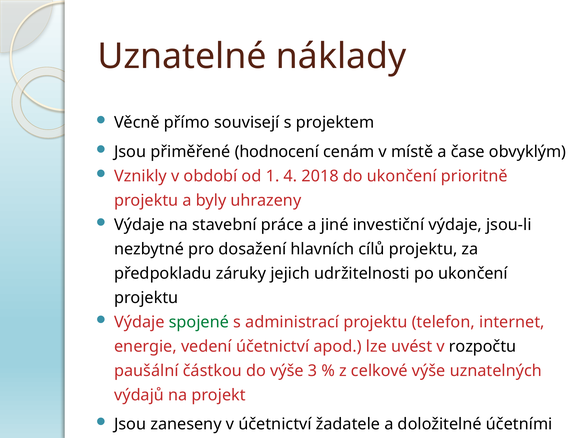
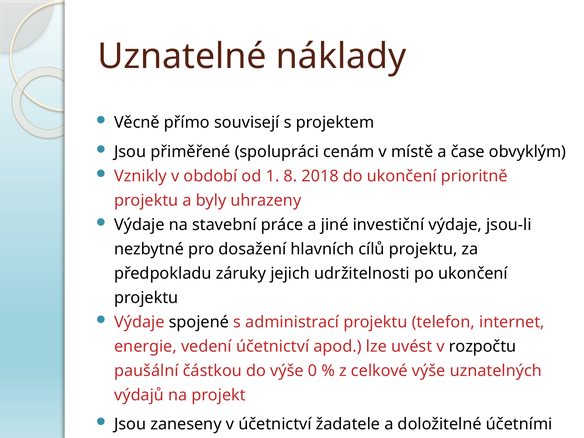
hodnocení: hodnocení -> spolupráci
4: 4 -> 8
spojené colour: green -> black
3: 3 -> 0
